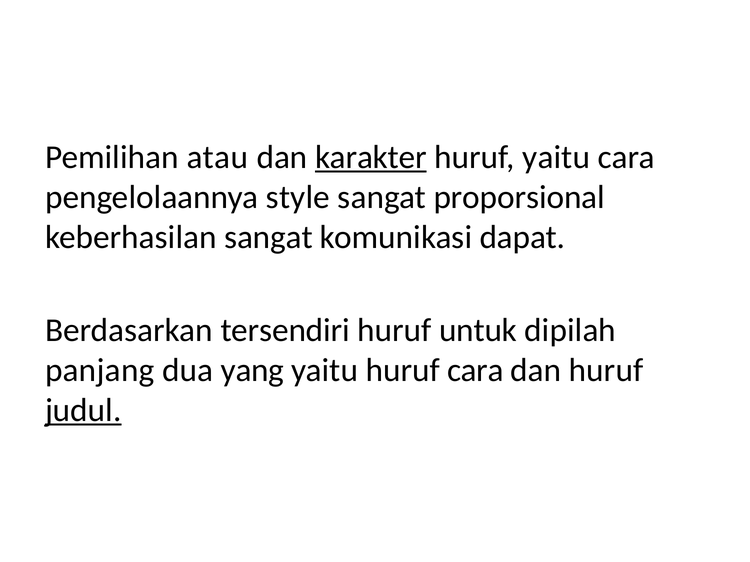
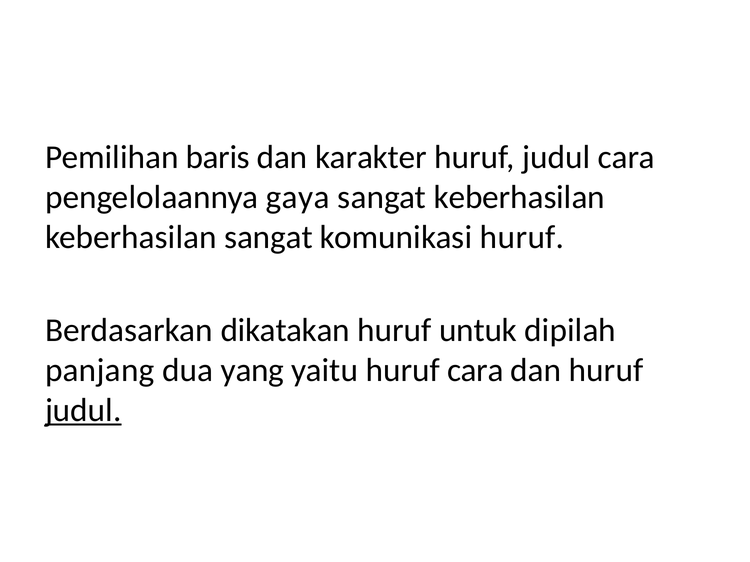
atau: atau -> baris
karakter underline: present -> none
yaitu at (556, 157): yaitu -> judul
style: style -> gaya
sangat proporsional: proporsional -> keberhasilan
komunikasi dapat: dapat -> huruf
tersendiri: tersendiri -> dikatakan
